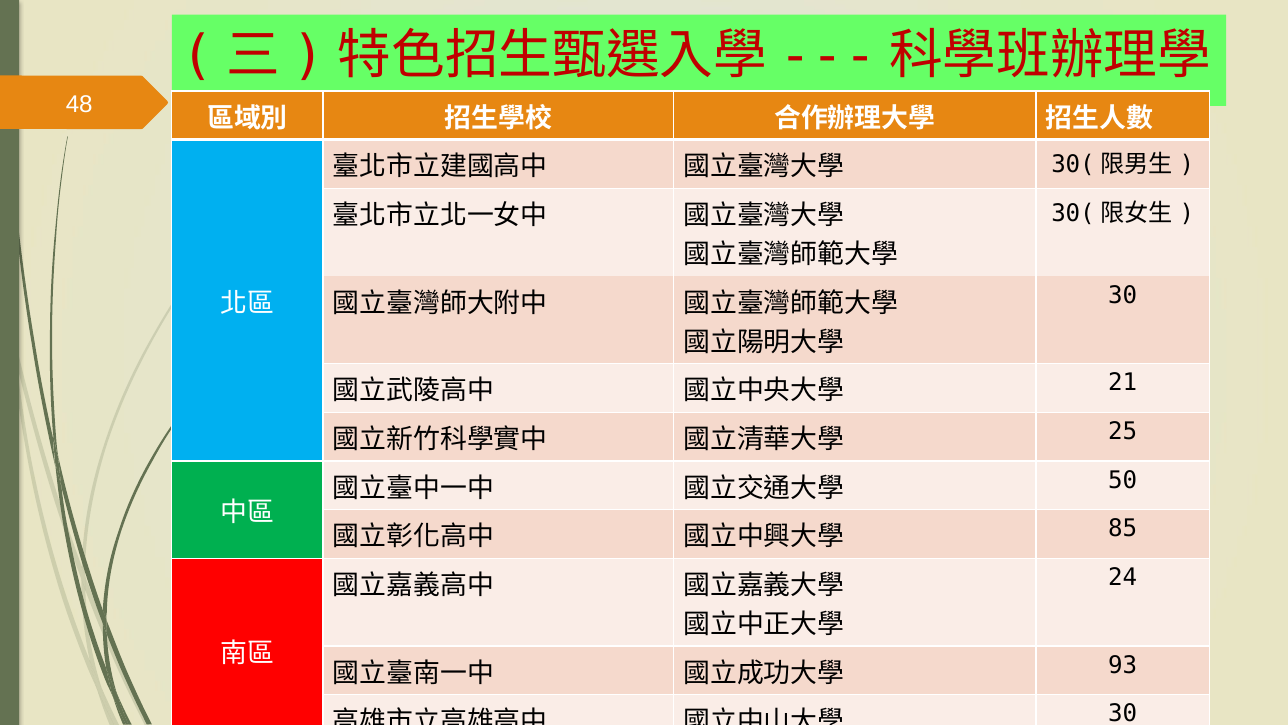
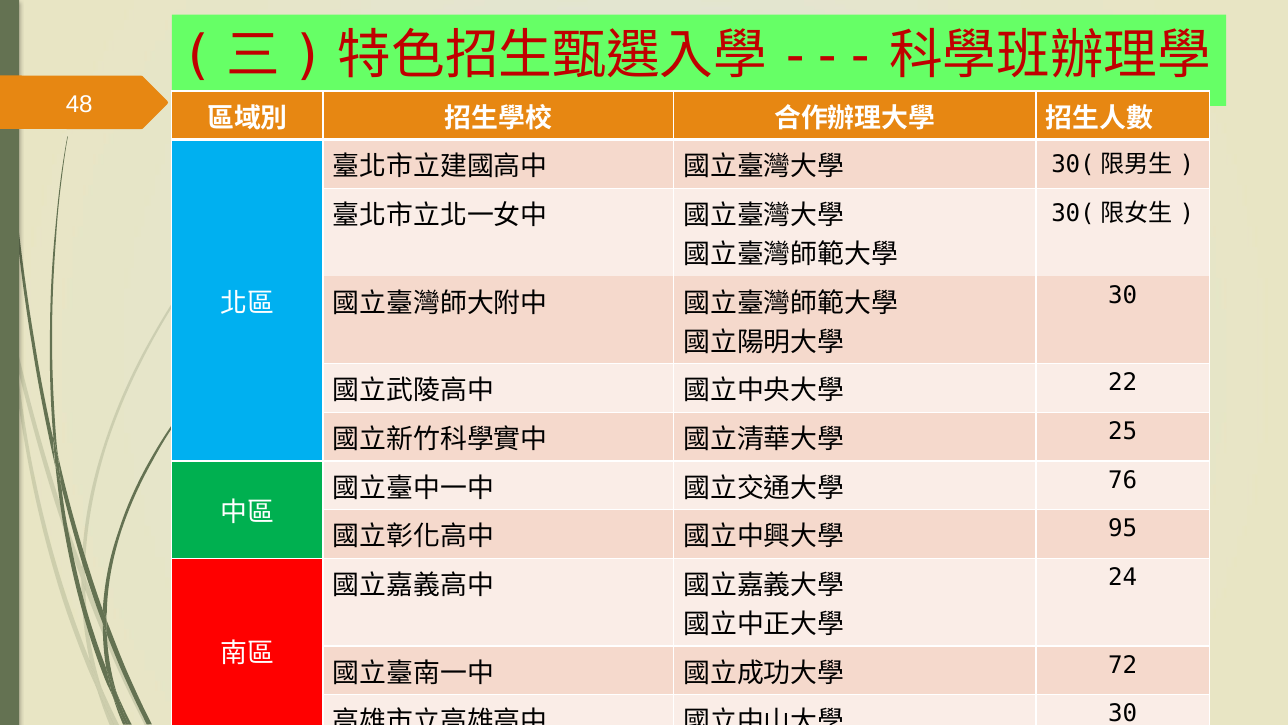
21: 21 -> 22
50: 50 -> 76
85: 85 -> 95
93: 93 -> 72
